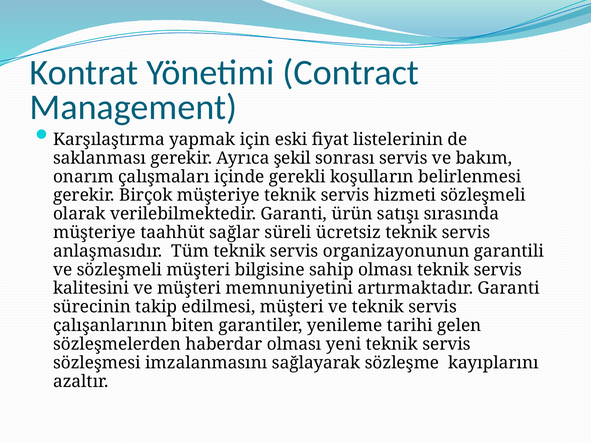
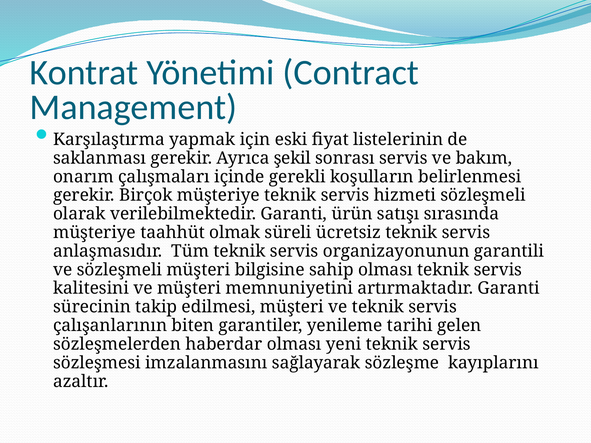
sağlar: sağlar -> olmak
